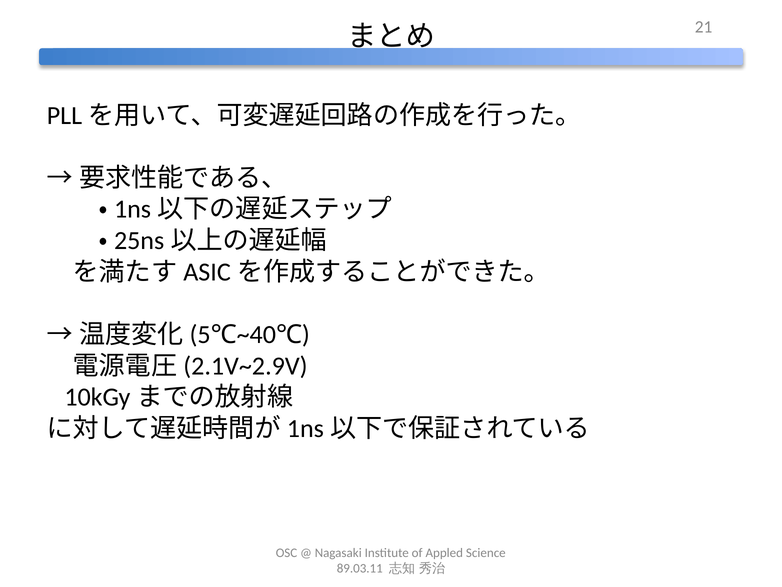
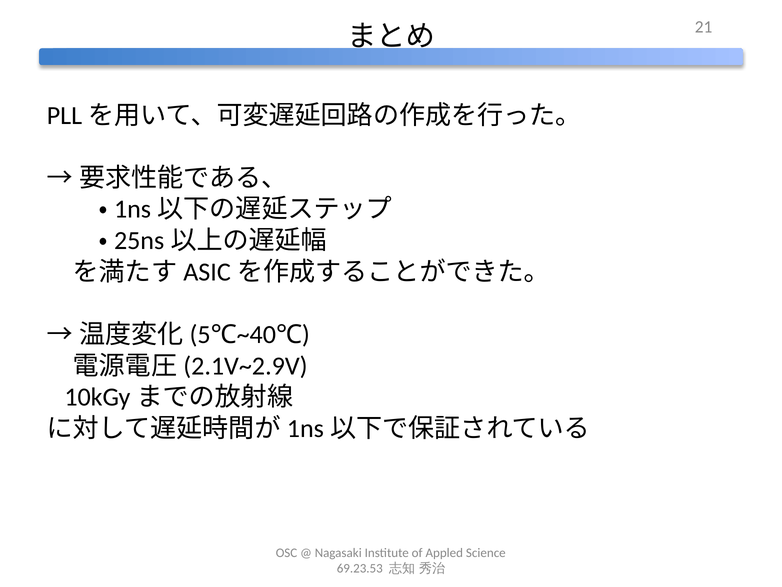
89.03.11: 89.03.11 -> 69.23.53
